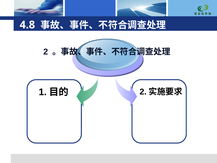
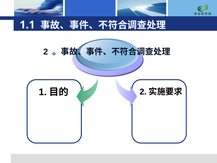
4.8: 4.8 -> 1.1
